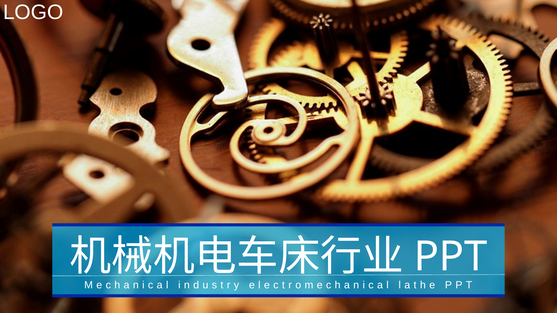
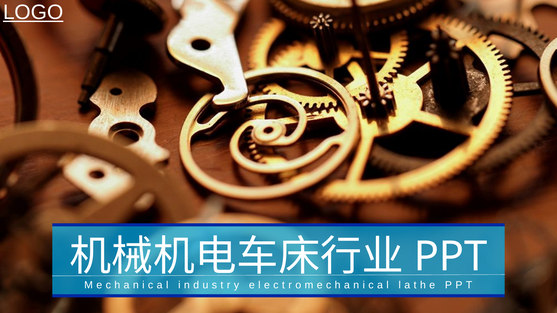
LOGO underline: none -> present
